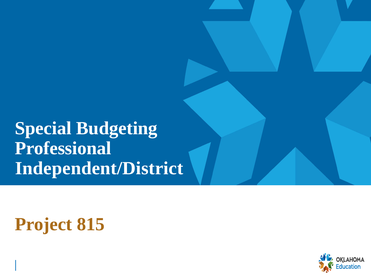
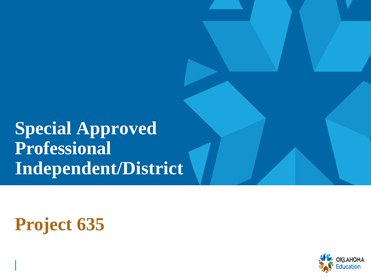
Budgeting: Budgeting -> Approved
815: 815 -> 635
